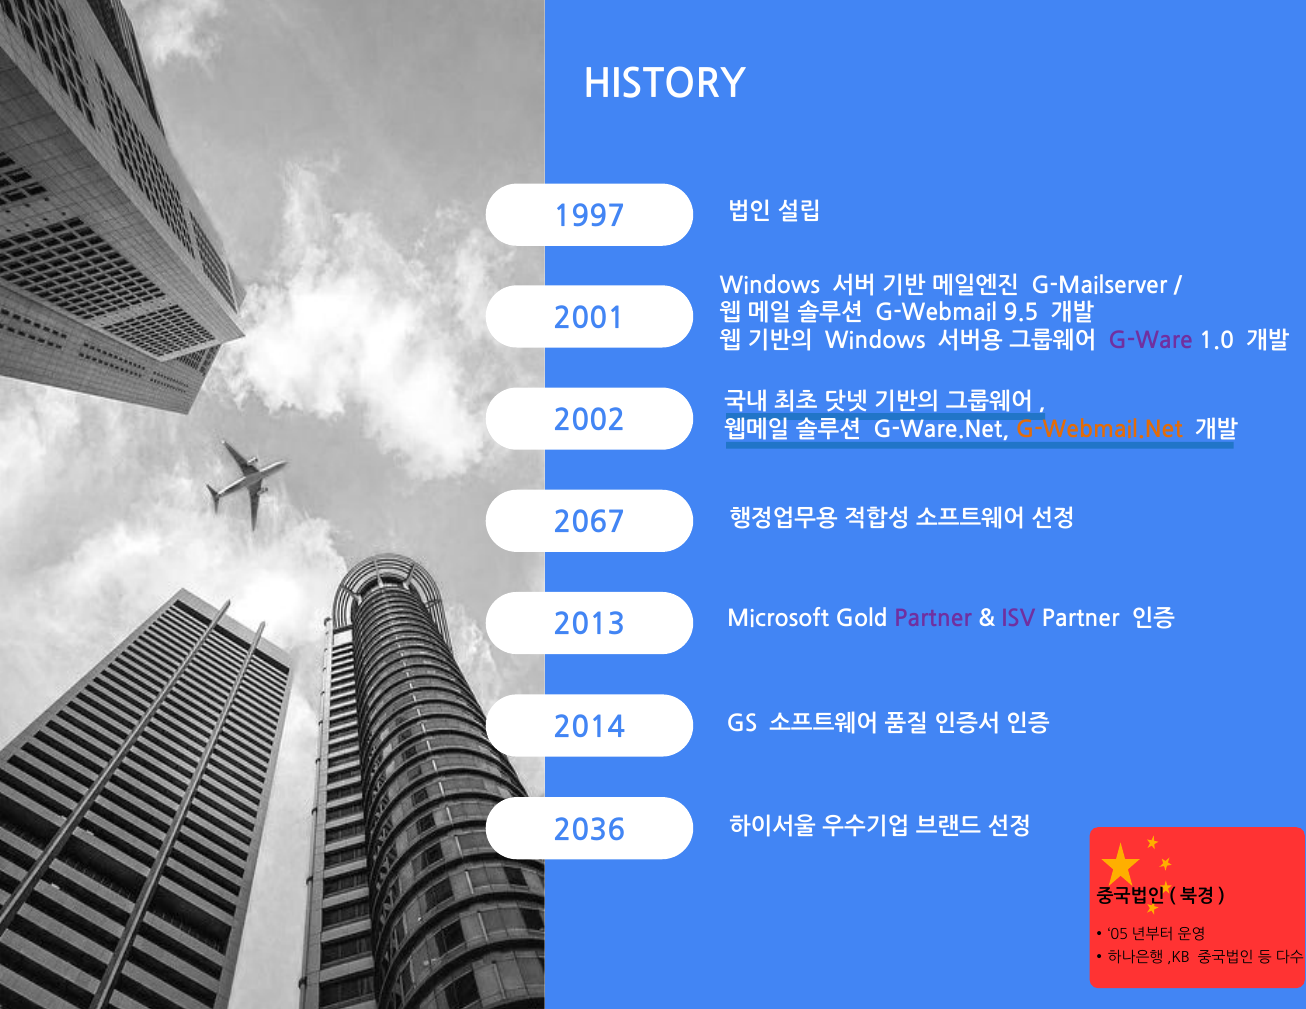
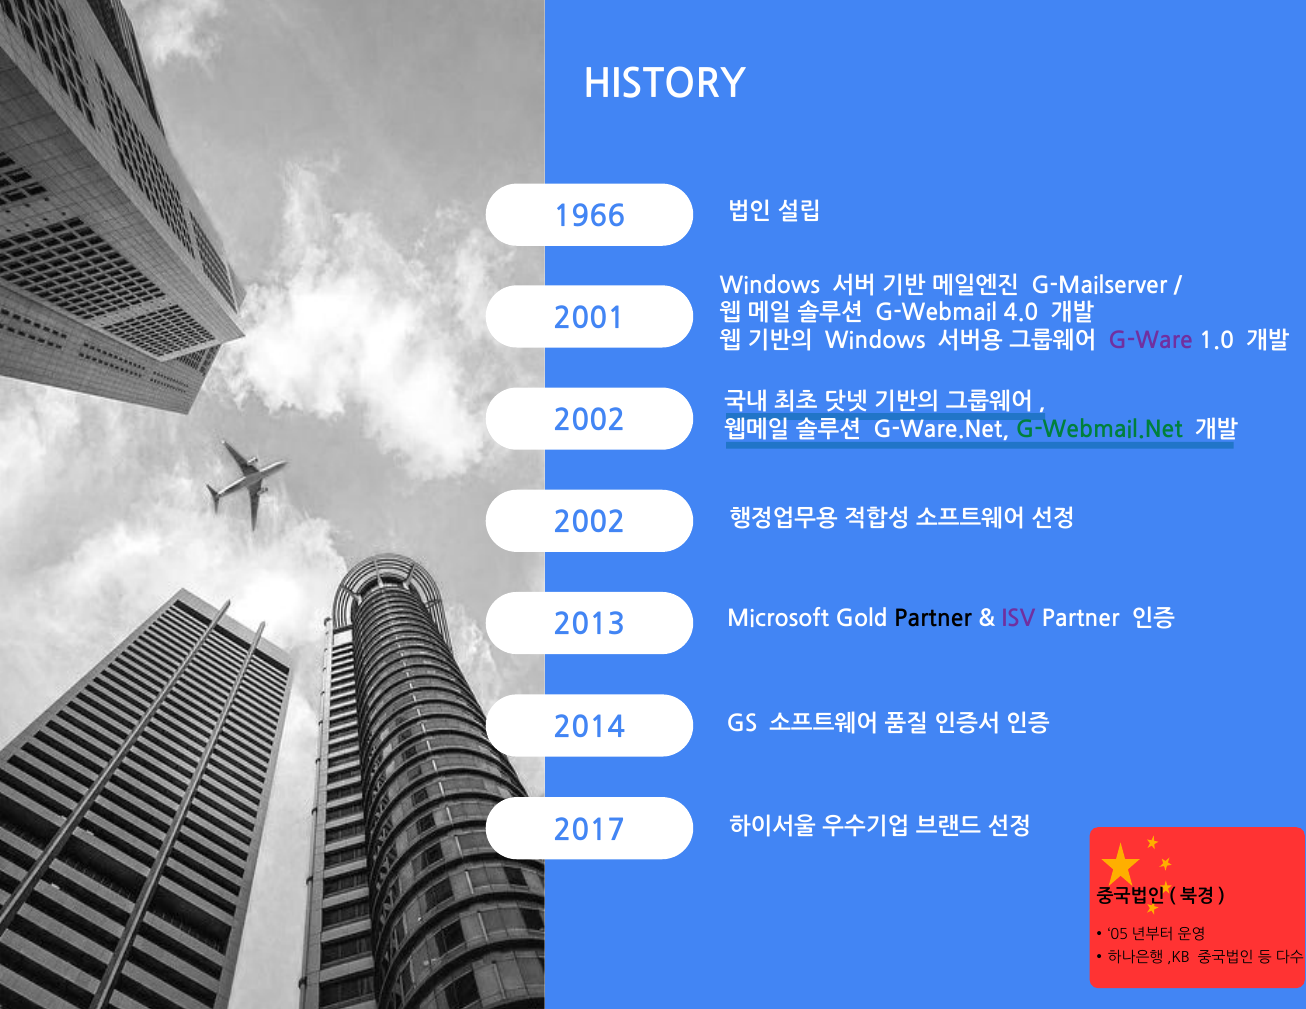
1997: 1997 -> 1966
9.5: 9.5 -> 4.0
G-Webmail.Net colour: orange -> green
2067 at (589, 523): 2067 -> 2002
Partner at (933, 619) colour: purple -> black
2036: 2036 -> 2017
